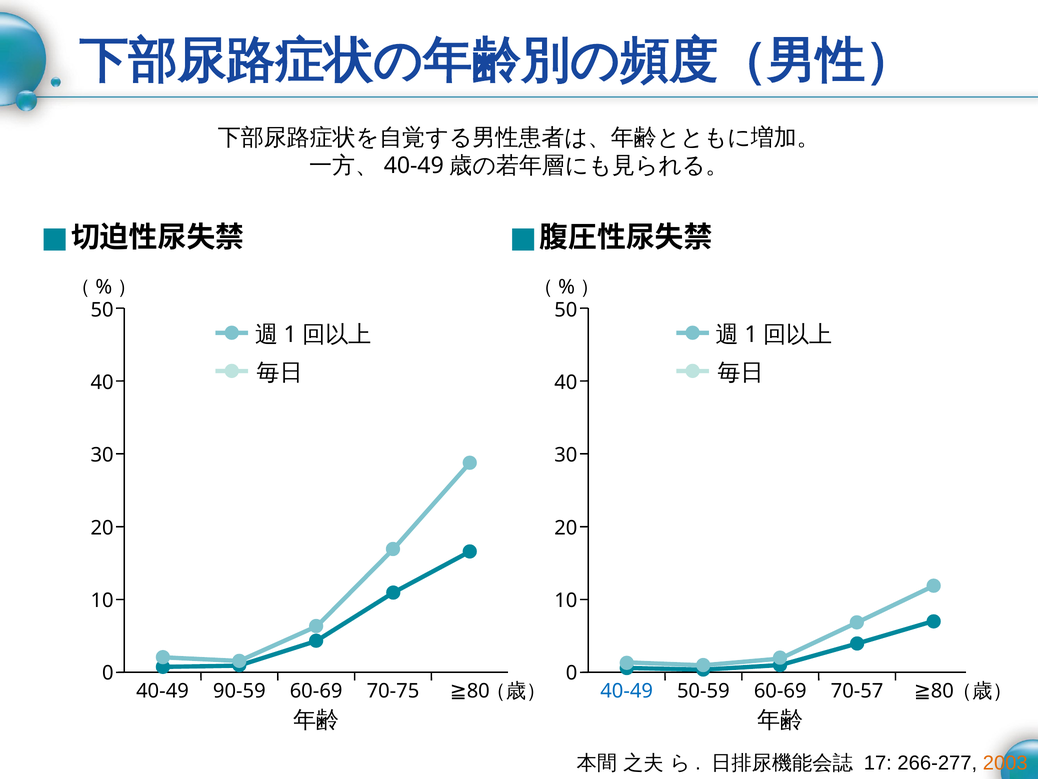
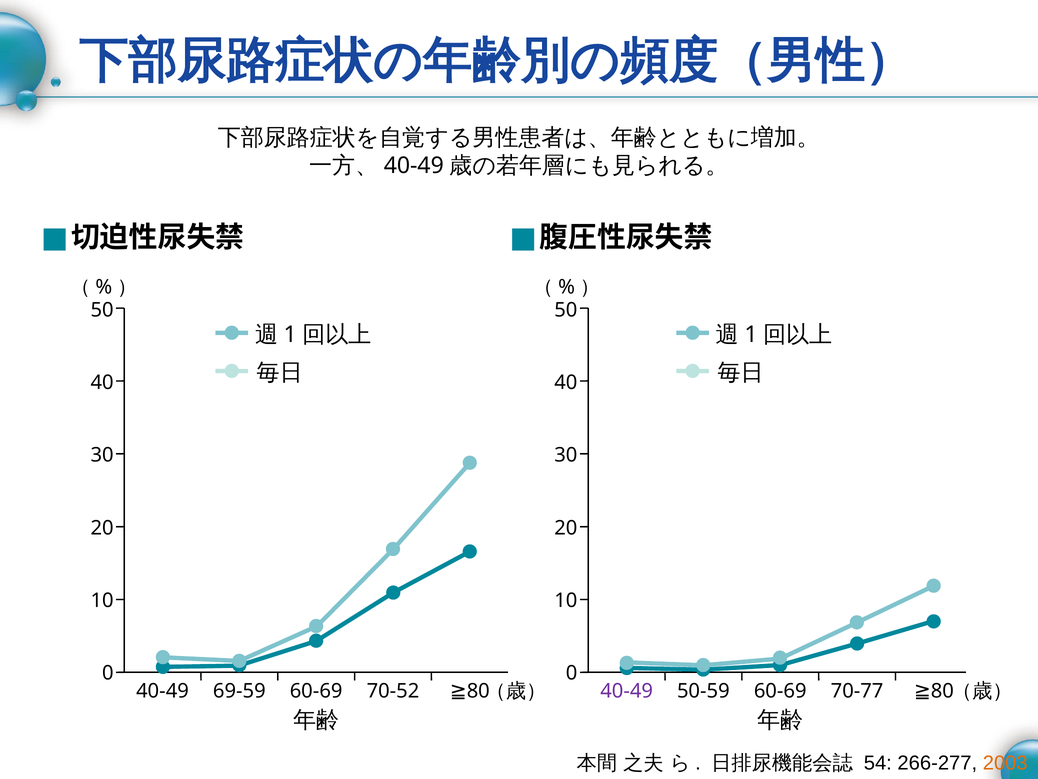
90-59: 90-59 -> 69-59
70-75: 70-75 -> 70-52
40-49 at (627, 691) colour: blue -> purple
70-57: 70-57 -> 70-77
17: 17 -> 54
